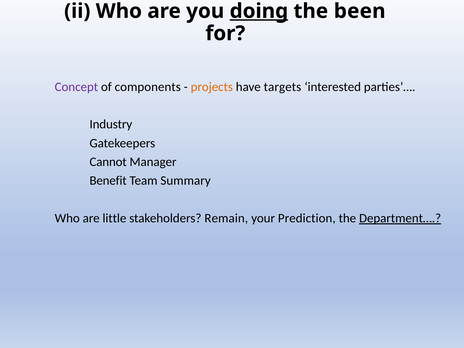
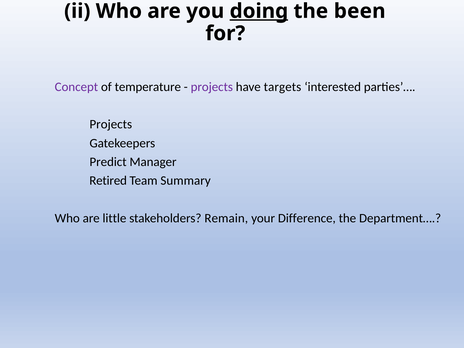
components: components -> temperature
projects at (212, 87) colour: orange -> purple
Industry at (111, 124): Industry -> Projects
Cannot: Cannot -> Predict
Benefit: Benefit -> Retired
Prediction: Prediction -> Difference
Department… underline: present -> none
